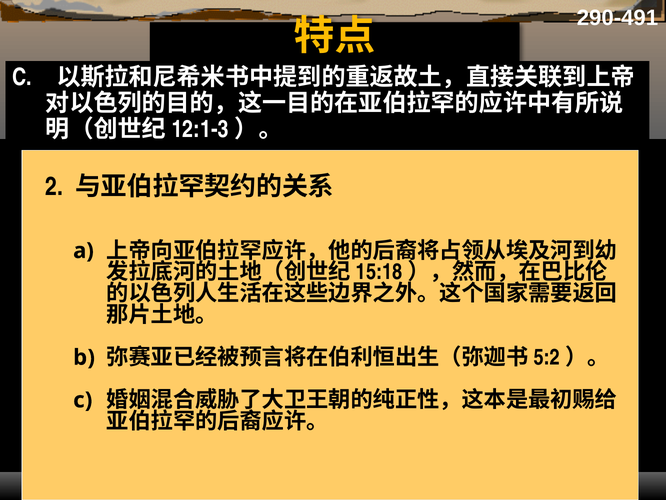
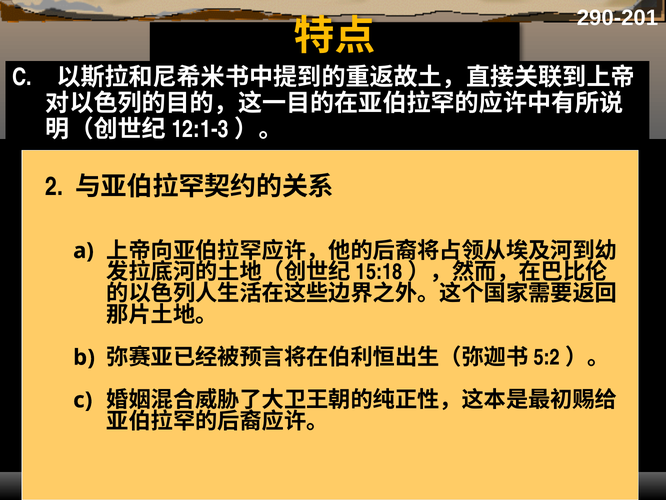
290-491: 290-491 -> 290-201
